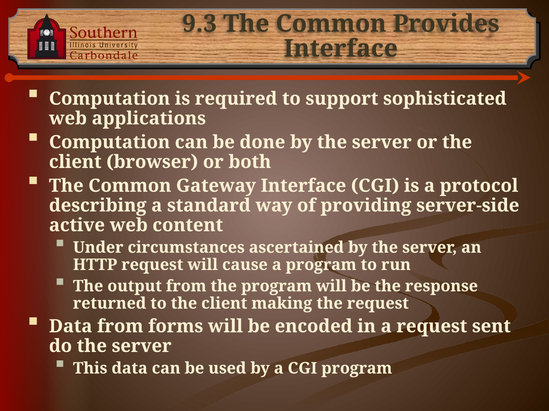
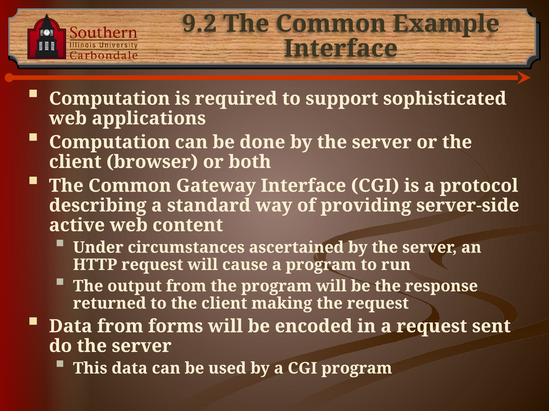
9.3: 9.3 -> 9.2
Provides: Provides -> Example
